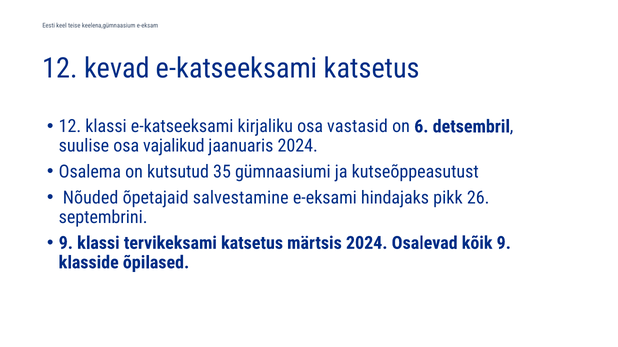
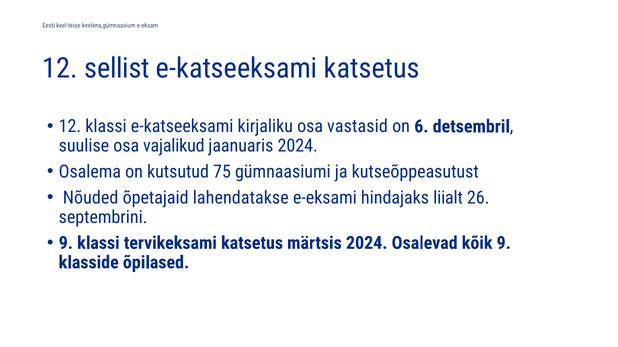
kevad: kevad -> sellist
35: 35 -> 75
salvestamine: salvestamine -> lahendatakse
pikk: pikk -> liialt
